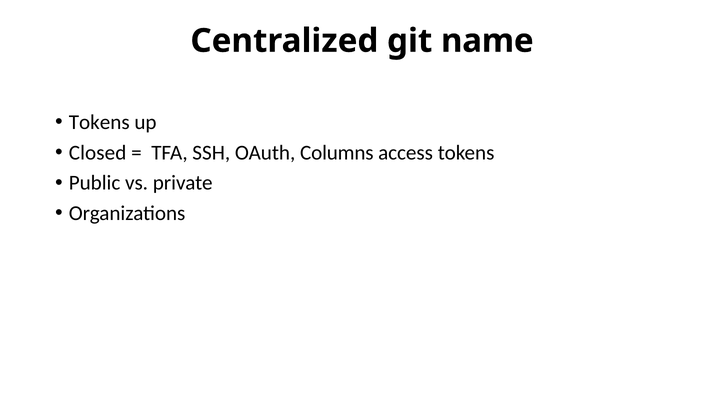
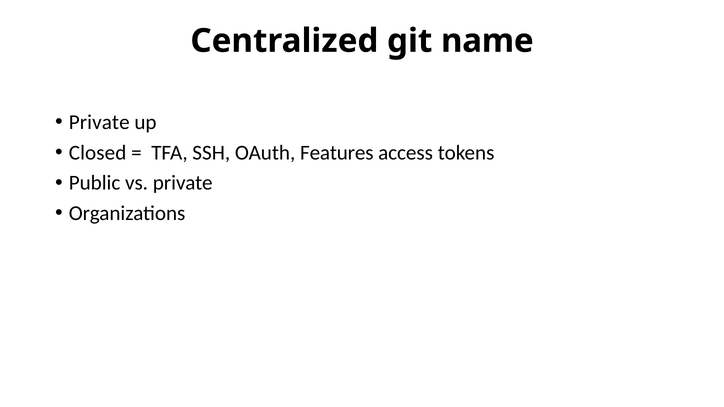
Tokens at (99, 122): Tokens -> Private
Columns: Columns -> Features
